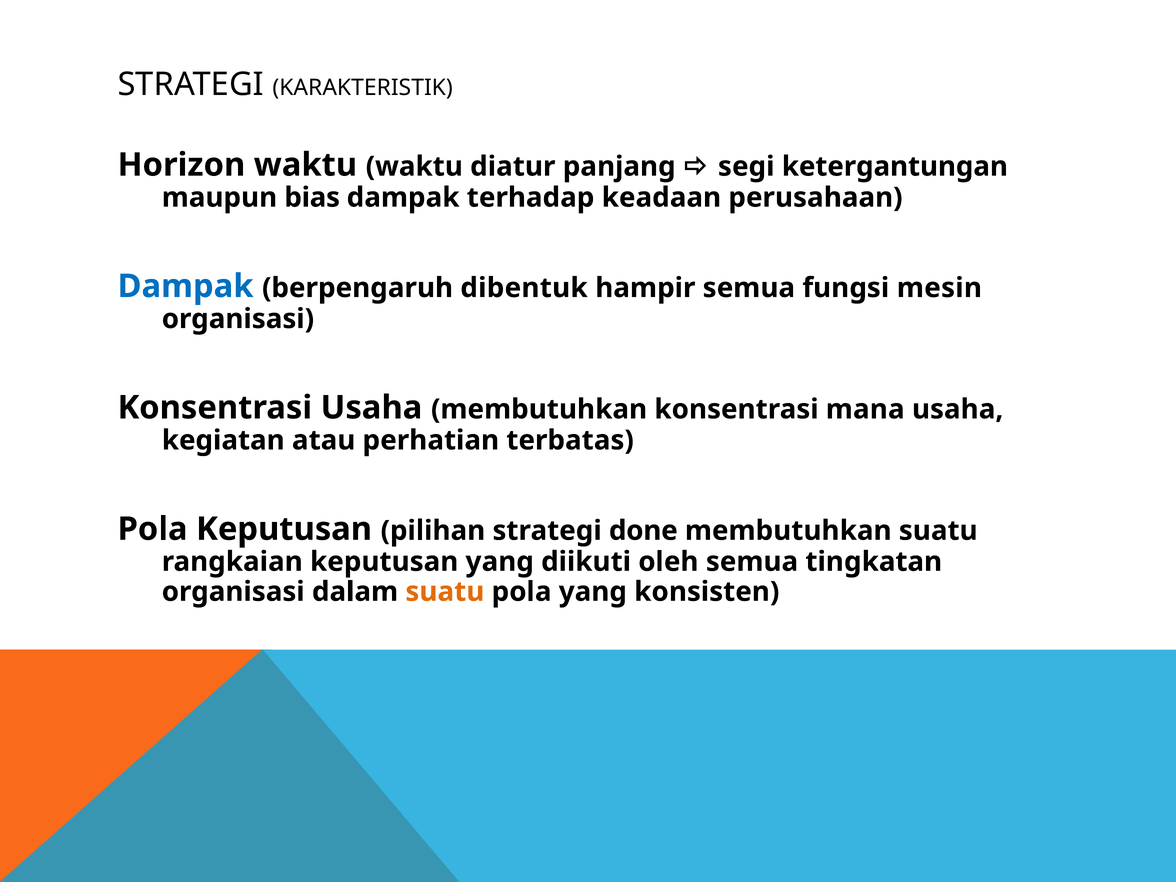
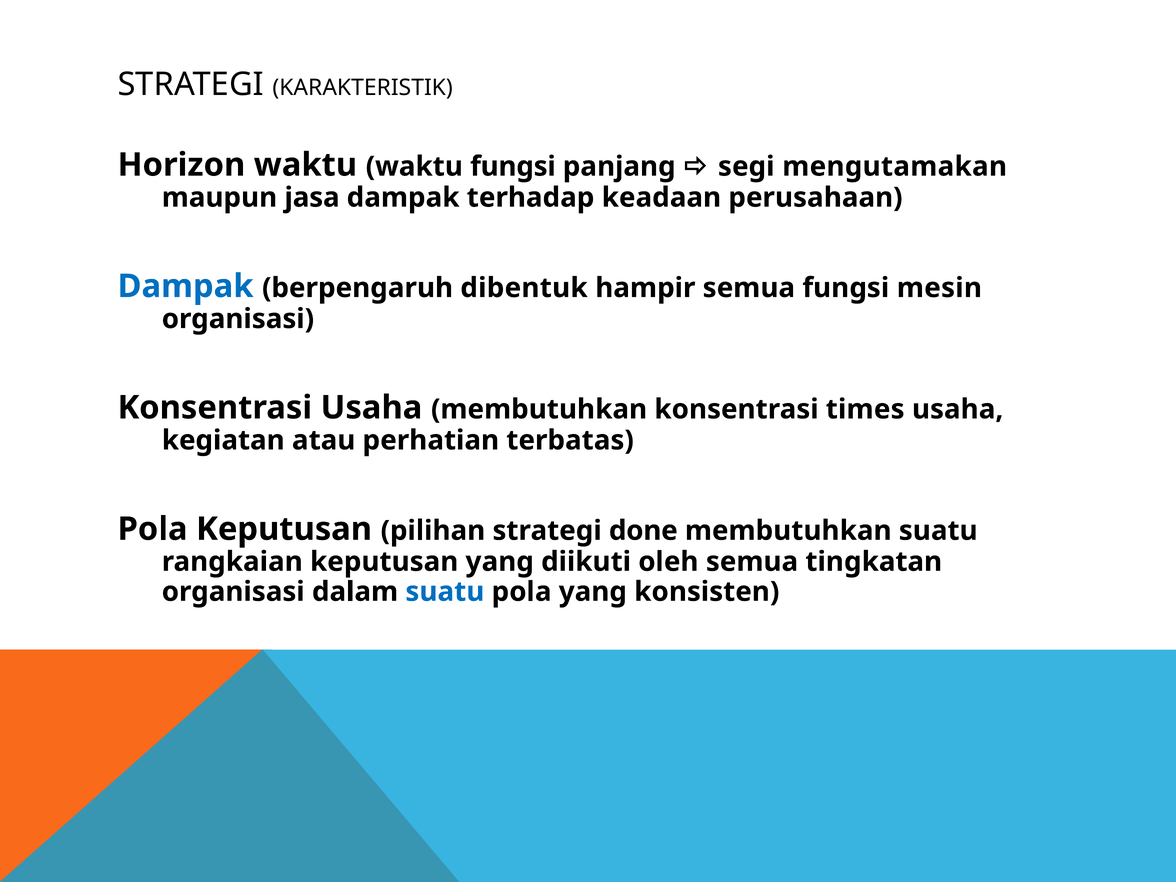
waktu diatur: diatur -> fungsi
ketergantungan: ketergantungan -> mengutamakan
bias: bias -> jasa
mana: mana -> times
suatu at (445, 592) colour: orange -> blue
